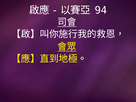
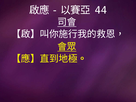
94: 94 -> 44
